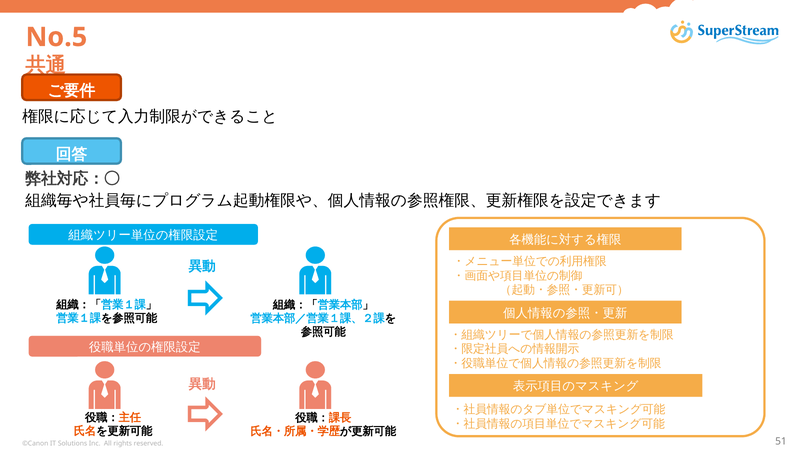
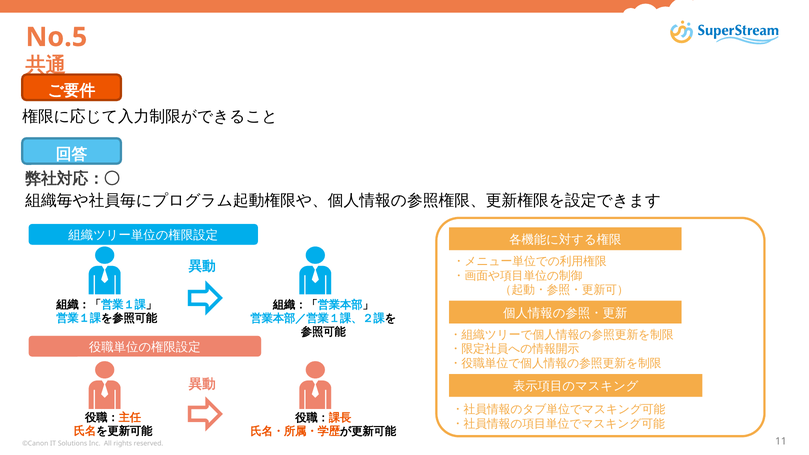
51: 51 -> 11
